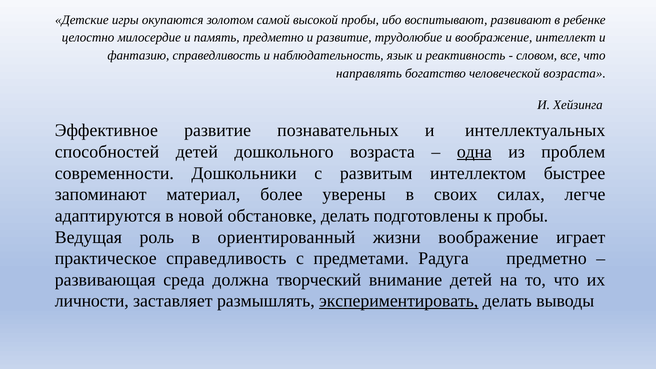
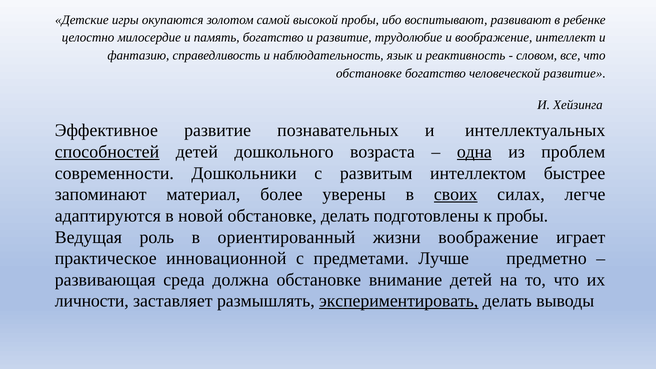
память предметно: предметно -> богатство
направлять at (369, 73): направлять -> обстановке
человеческой возраста: возраста -> развитие
способностей underline: none -> present
своих underline: none -> present
практическое справедливость: справедливость -> инновационной
Радуга: Радуга -> Лучше
должна творческий: творческий -> обстановке
